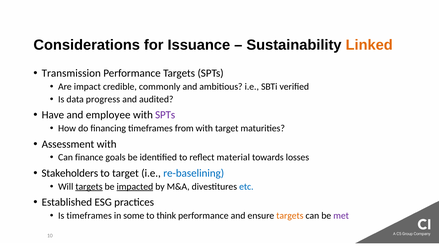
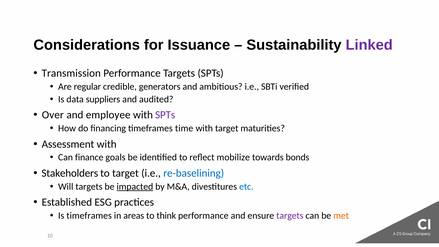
Linked colour: orange -> purple
impact: impact -> regular
commonly: commonly -> generators
progress: progress -> suppliers
Have: Have -> Over
from: from -> time
material: material -> mobilize
losses: losses -> bonds
targets at (89, 187) underline: present -> none
some: some -> areas
targets at (290, 216) colour: orange -> purple
met colour: purple -> orange
